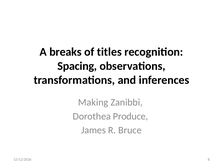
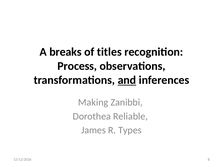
Spacing: Spacing -> Process
and underline: none -> present
Produce: Produce -> Reliable
Bruce: Bruce -> Types
